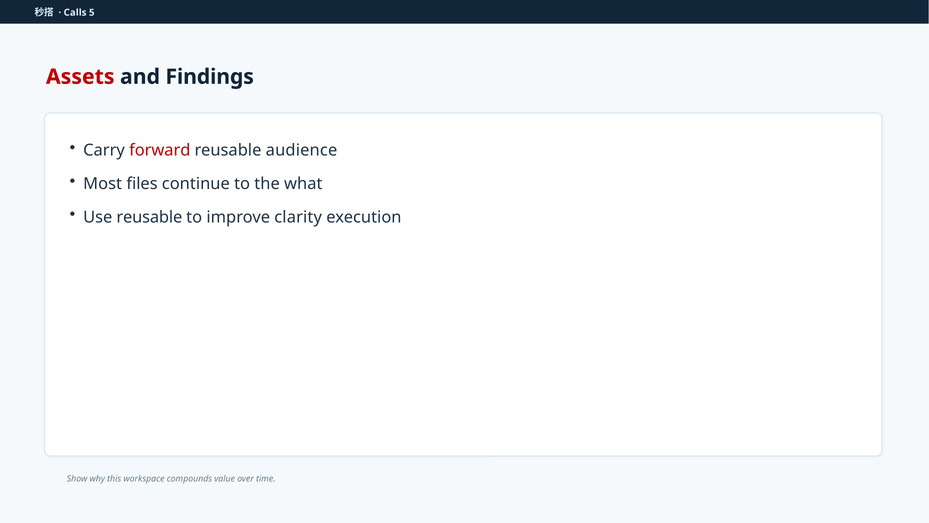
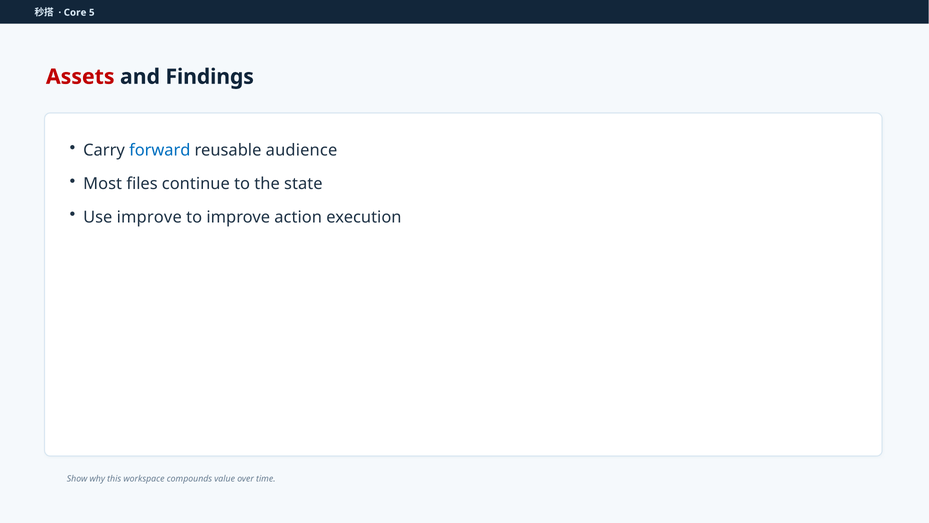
Calls: Calls -> Core
forward colour: red -> blue
what: what -> state
Use reusable: reusable -> improve
clarity: clarity -> action
